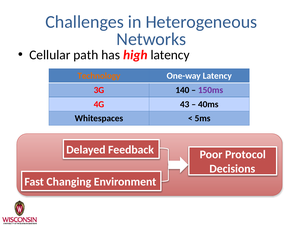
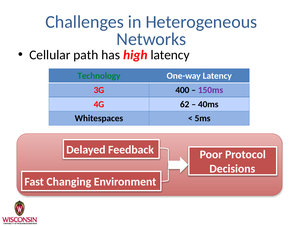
Technology colour: orange -> green
140: 140 -> 400
43: 43 -> 62
